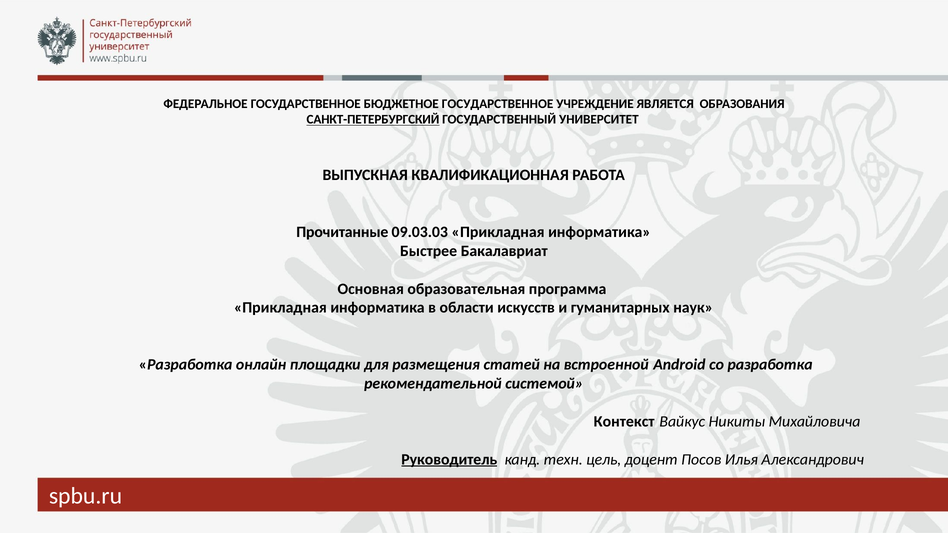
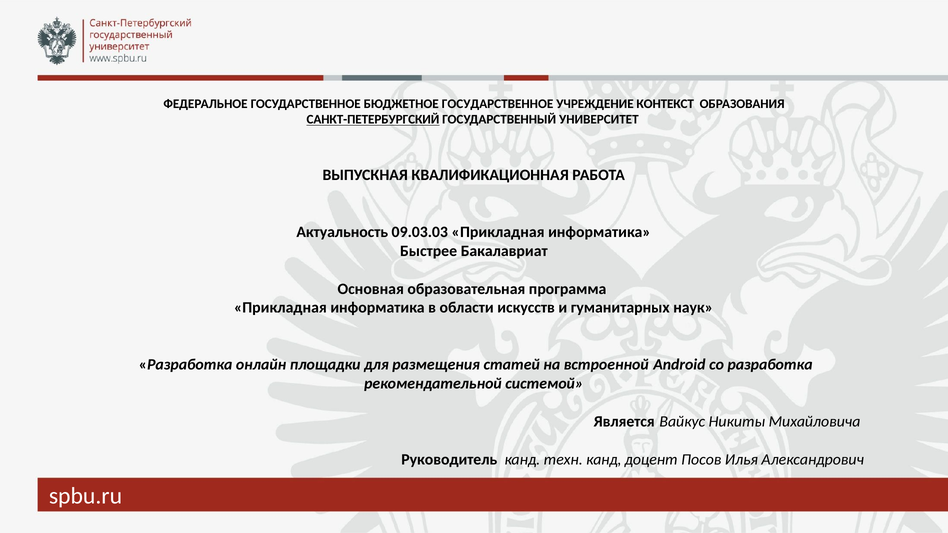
ЯВЛЯЕТСЯ: ЯВЛЯЕТСЯ -> КОНТЕКСТ
Прочитанные: Прочитанные -> Актуальность
Контекст: Контекст -> Является
Руководитель underline: present -> none
техн цель: цель -> канд
